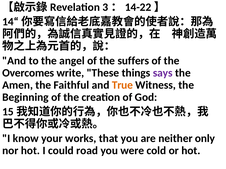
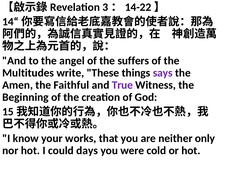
Overcomes: Overcomes -> Multitudes
True colour: orange -> purple
road: road -> days
